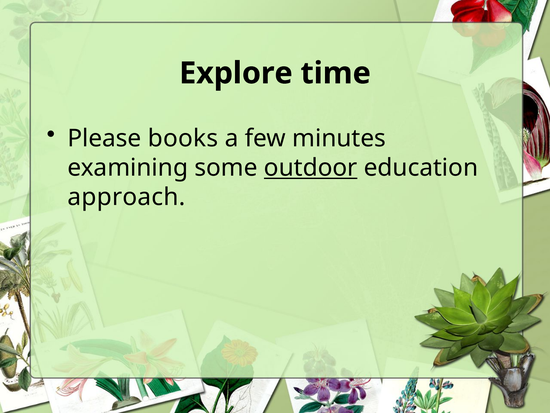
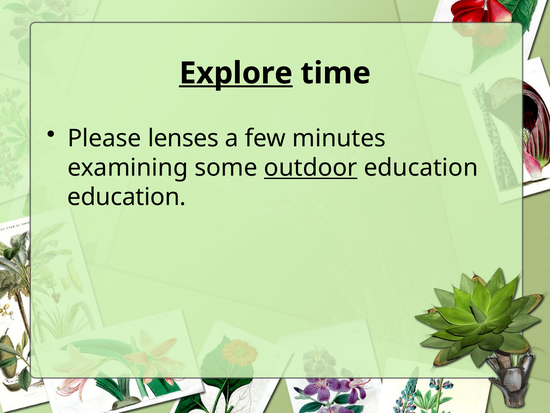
Explore underline: none -> present
books: books -> lenses
approach at (126, 197): approach -> education
